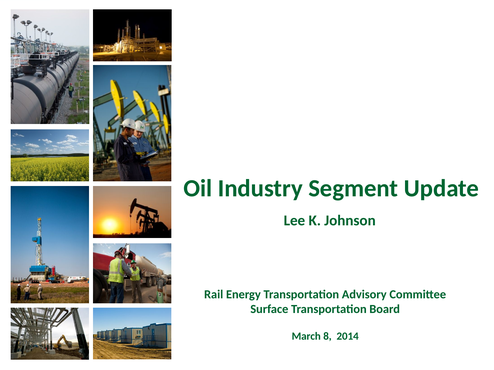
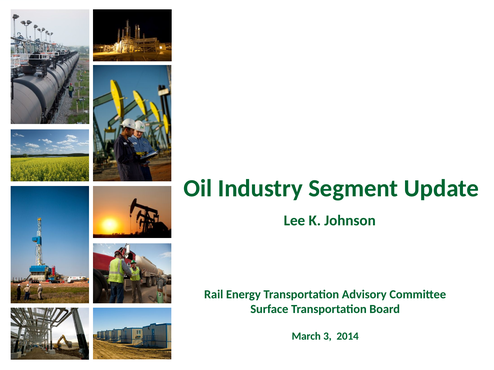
8: 8 -> 3
